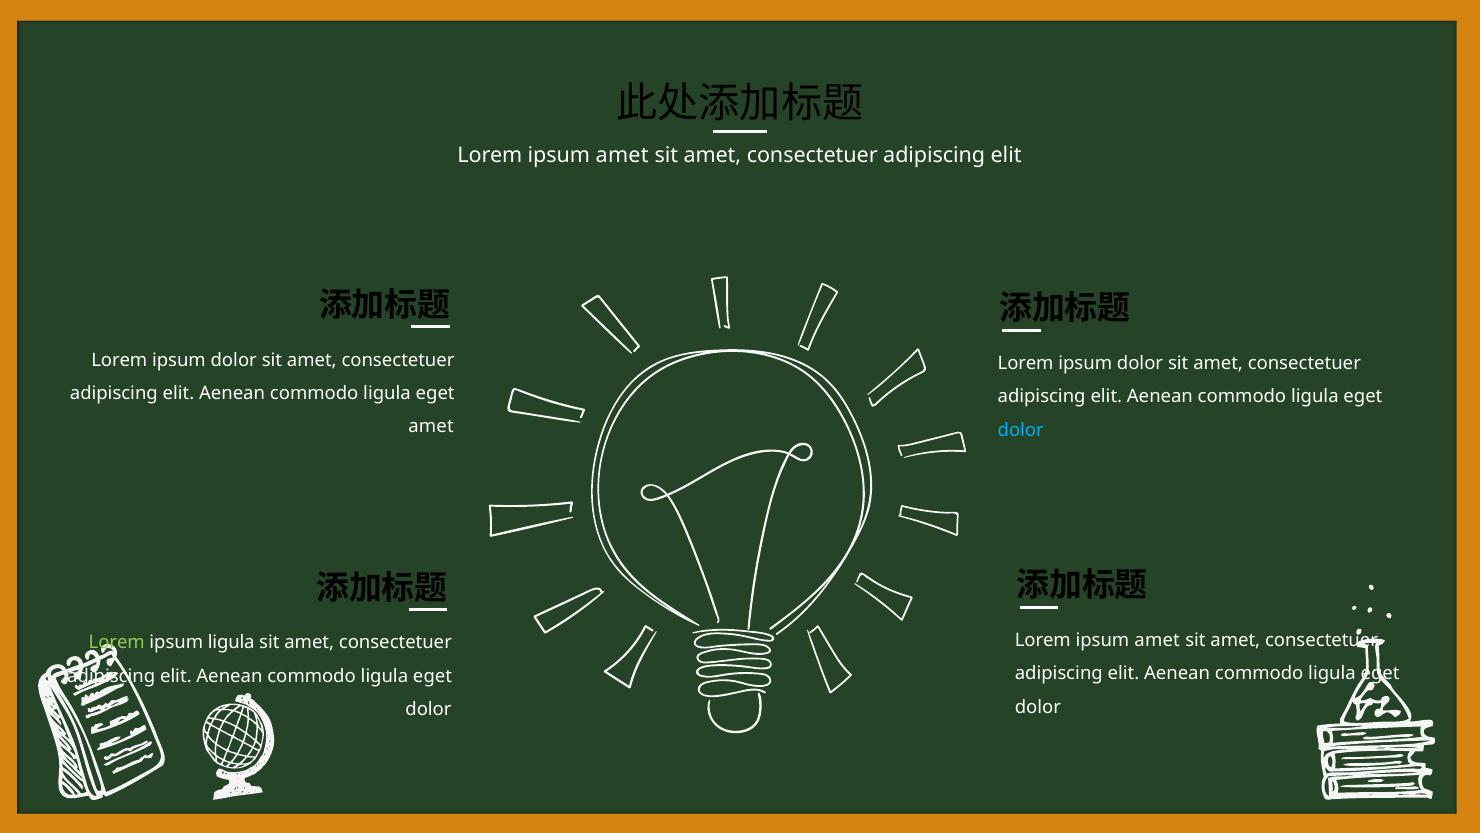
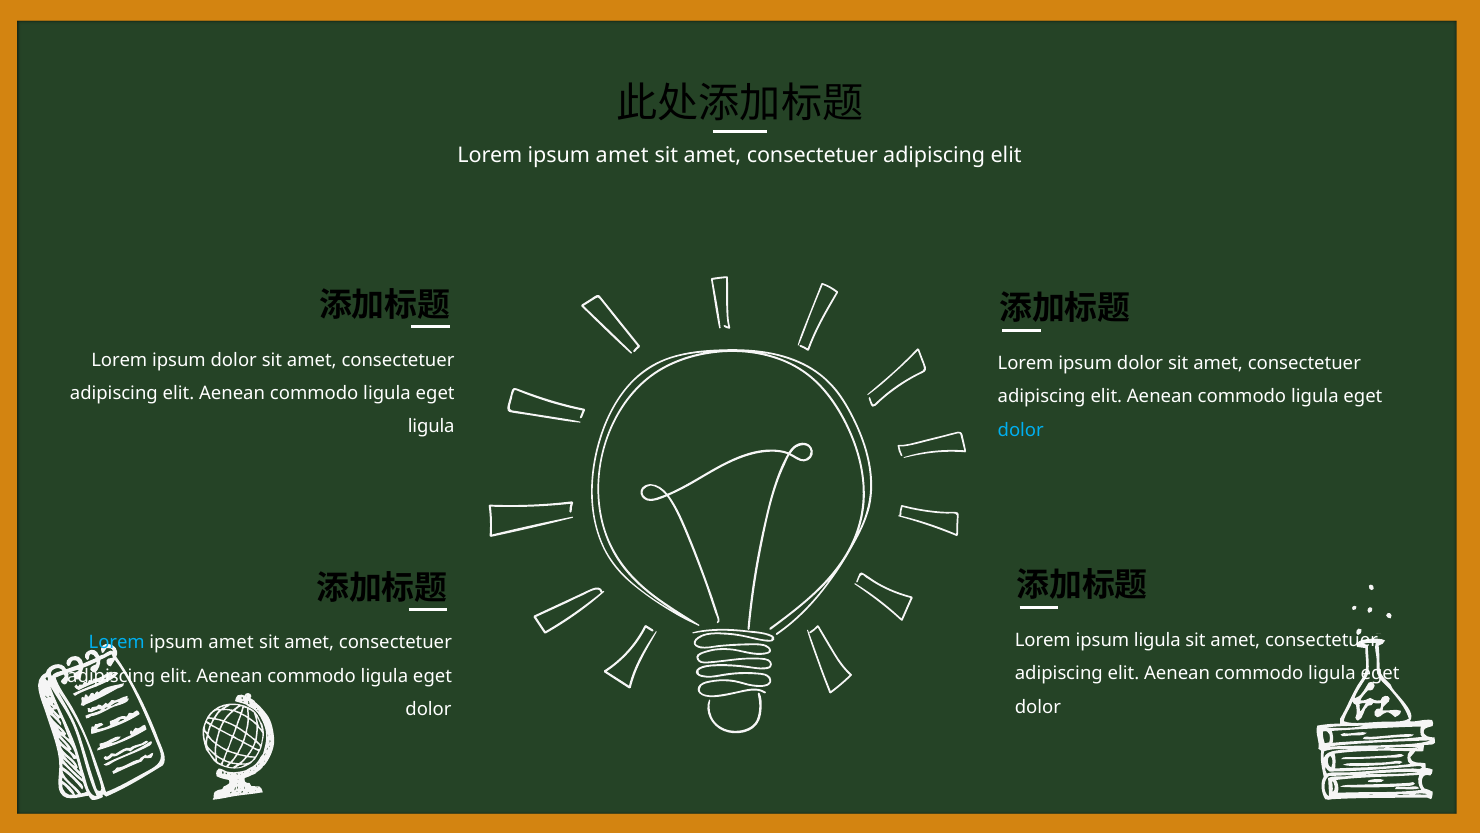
amet at (431, 426): amet -> ligula
amet at (1157, 640): amet -> ligula
Lorem at (117, 642) colour: light green -> light blue
ligula at (231, 642): ligula -> amet
